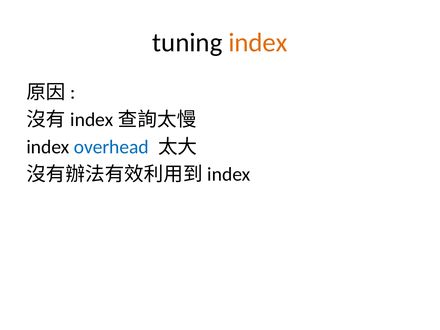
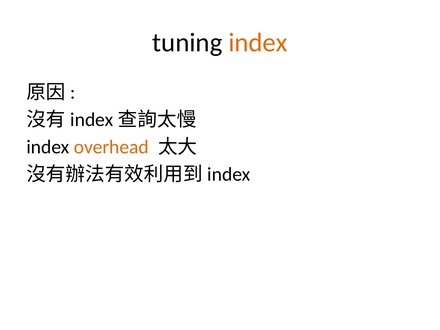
overhead colour: blue -> orange
